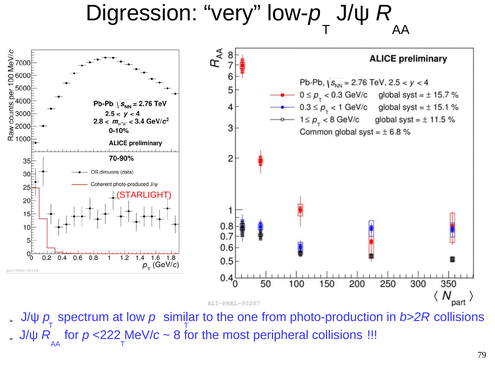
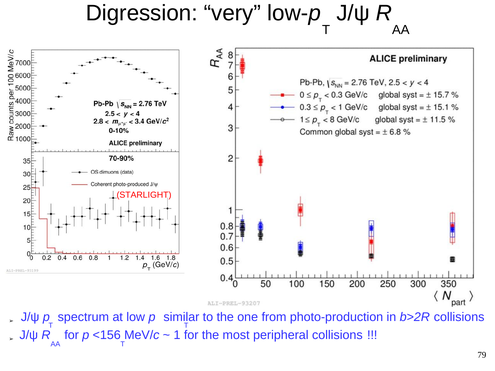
<222: <222 -> <156
8: 8 -> 1
